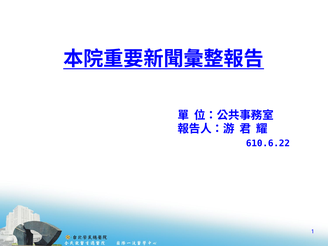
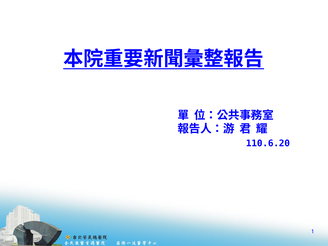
610.6.22: 610.6.22 -> 110.6.20
